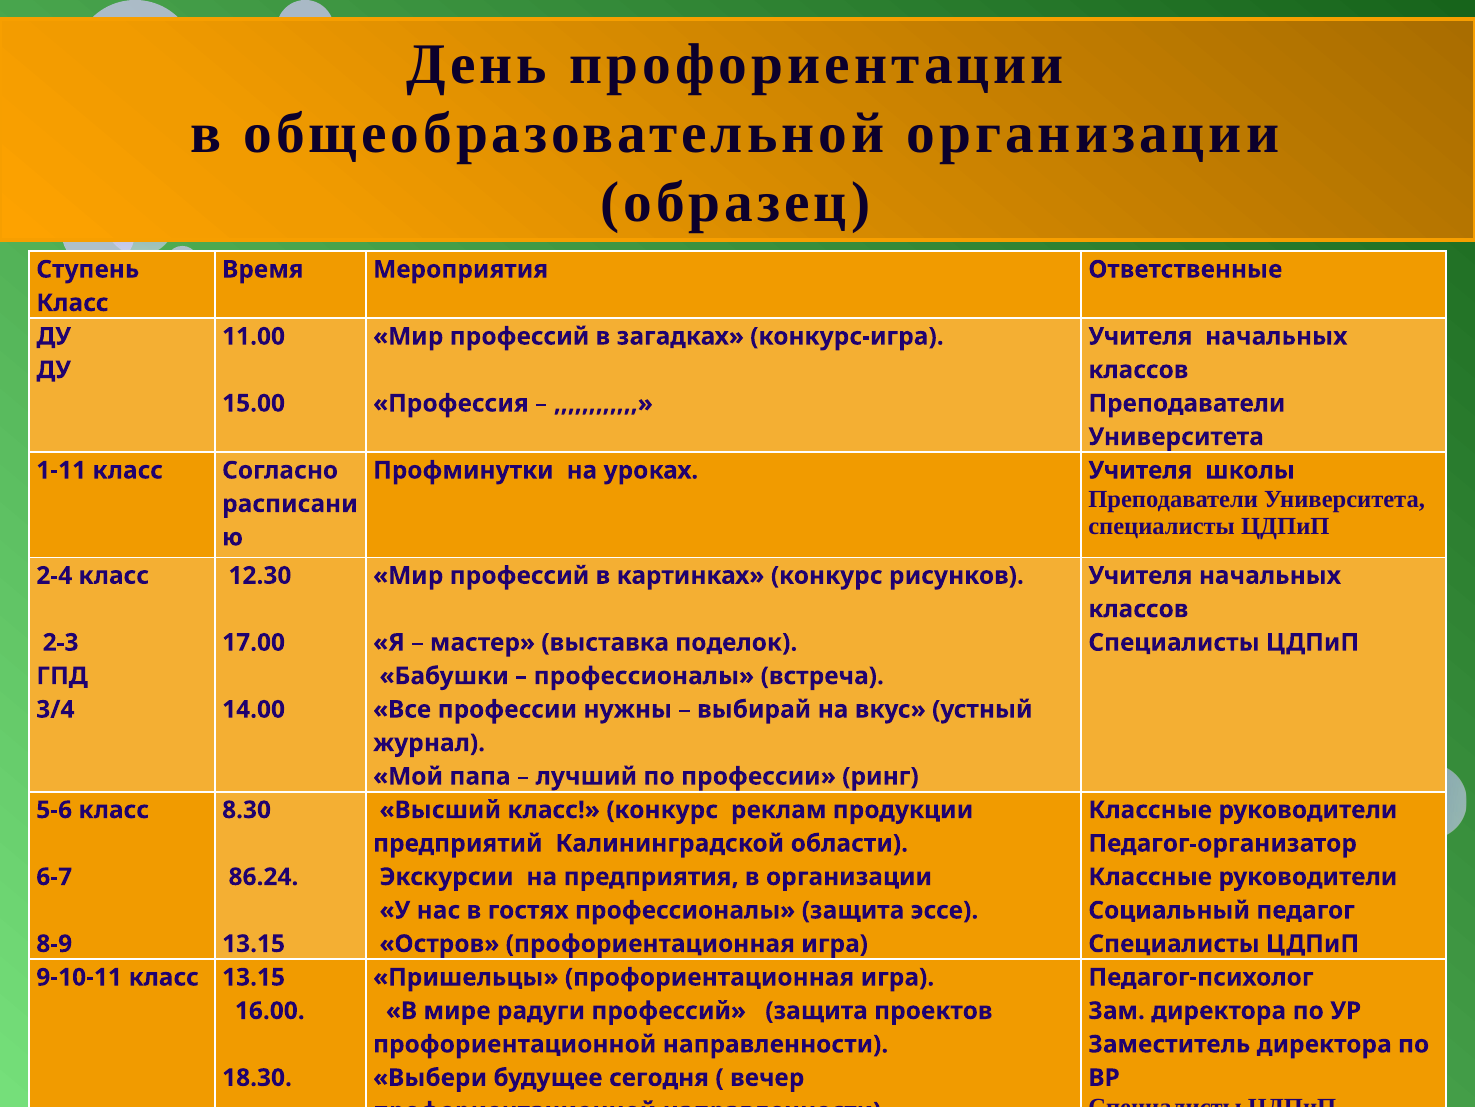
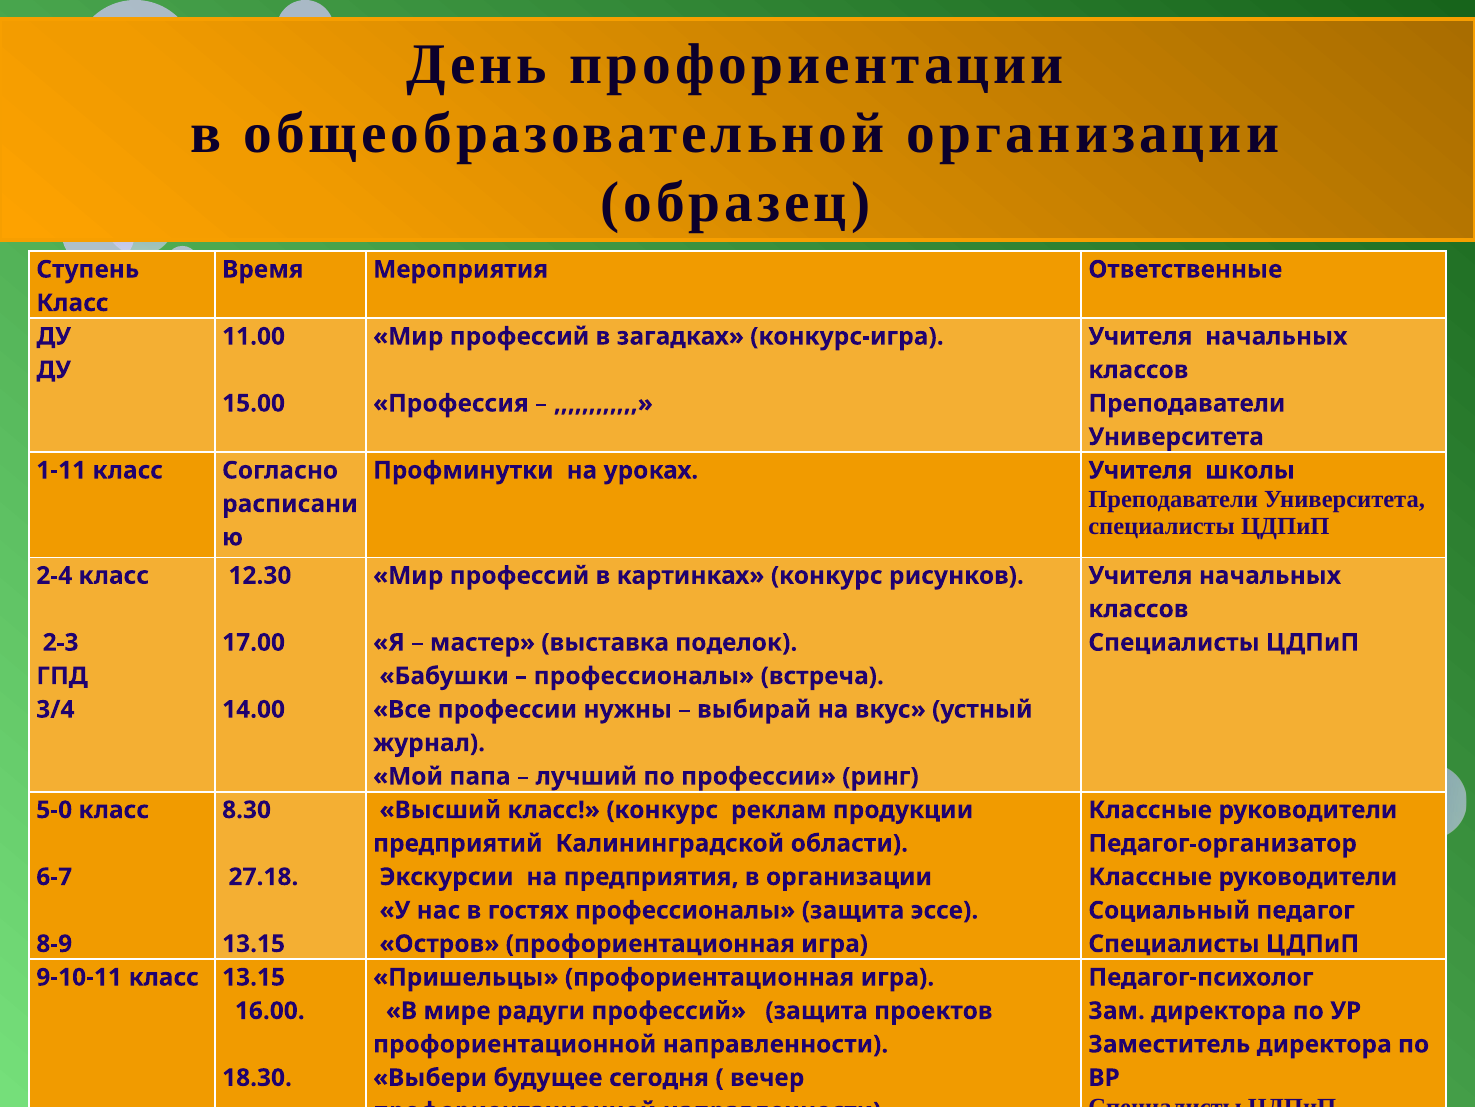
5-6: 5-6 -> 5-0
86.24: 86.24 -> 27.18
